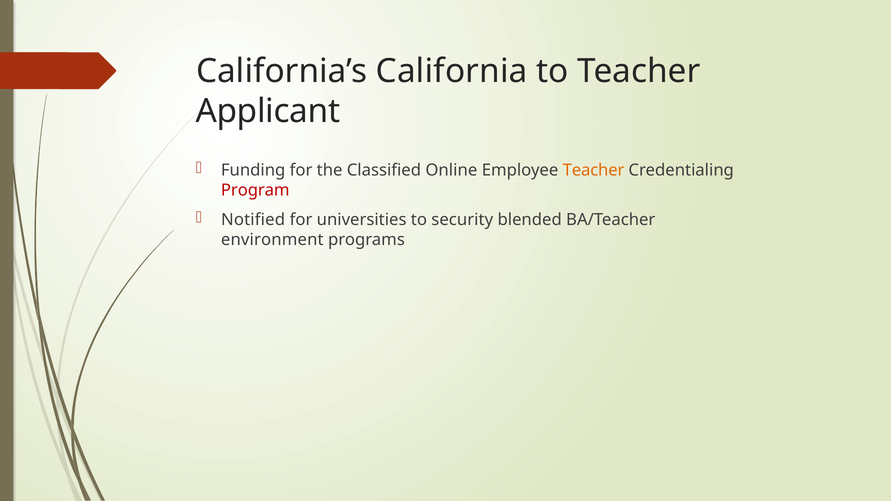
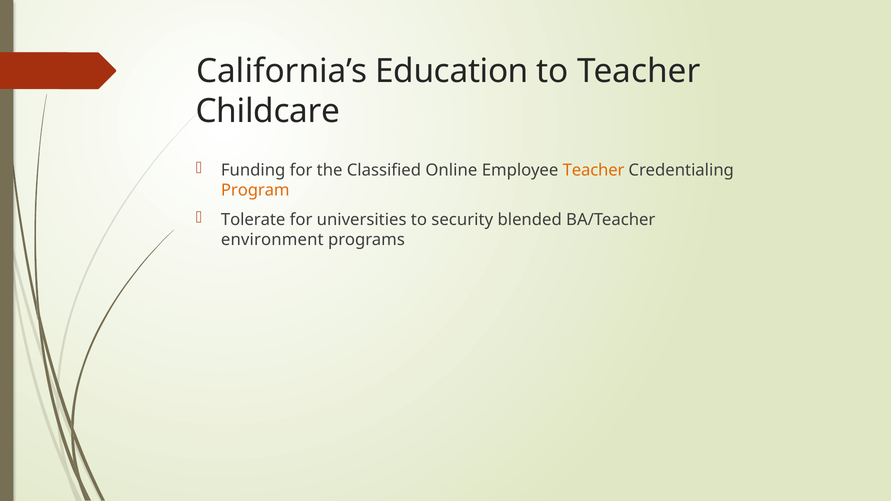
California: California -> Education
Applicant: Applicant -> Childcare
Program colour: red -> orange
Notified: Notified -> Tolerate
